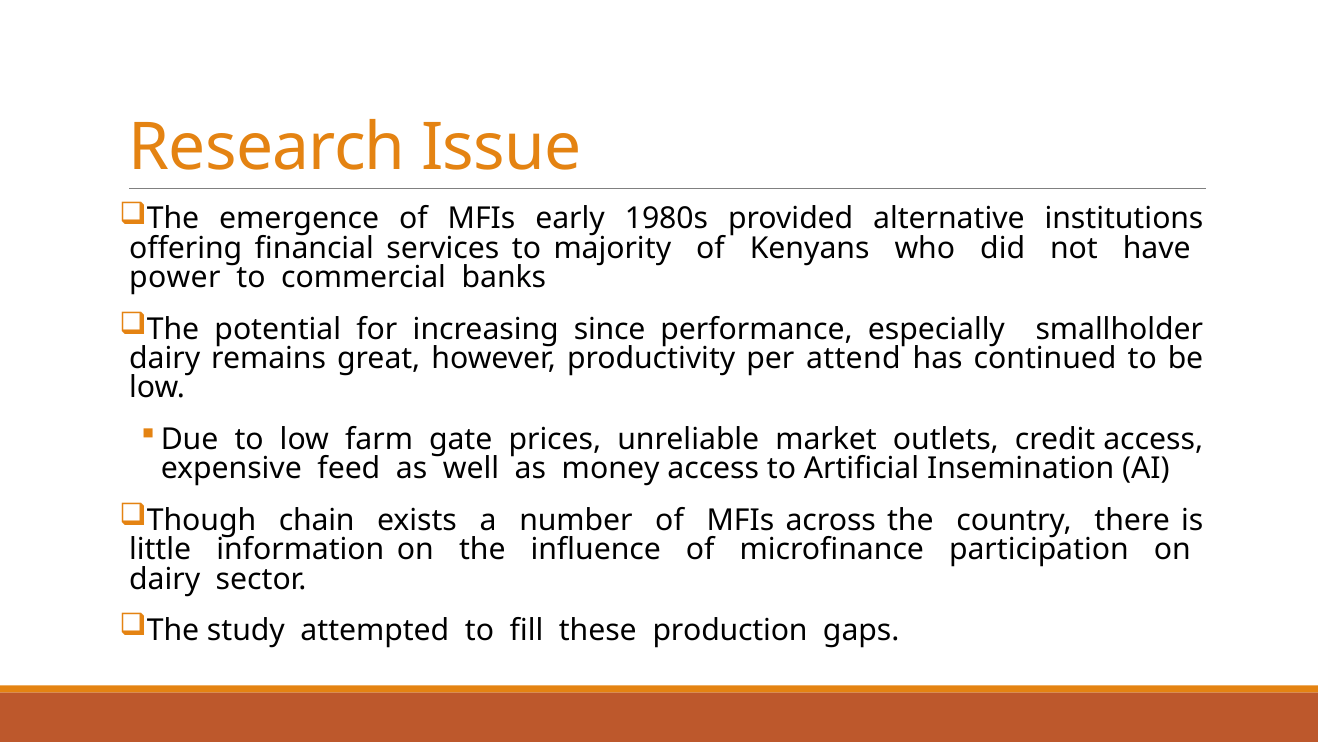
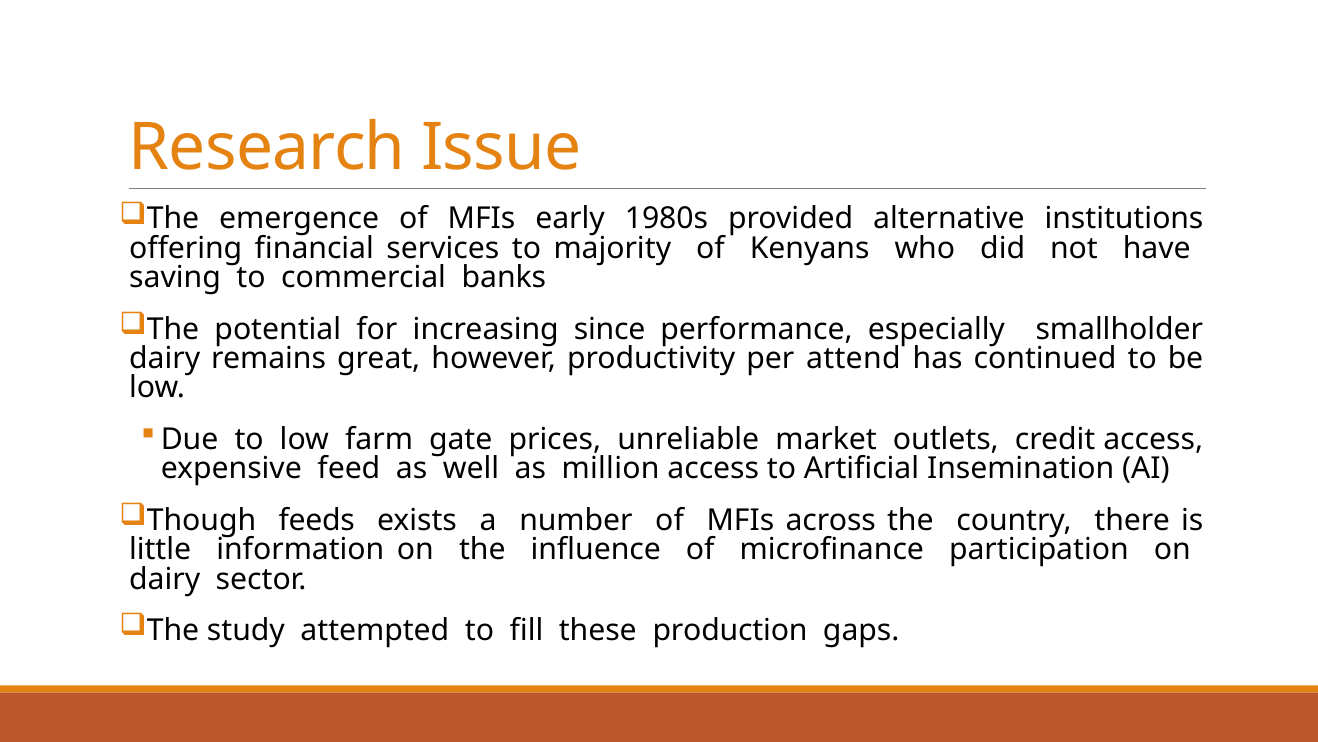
power: power -> saving
money: money -> million
chain: chain -> feeds
